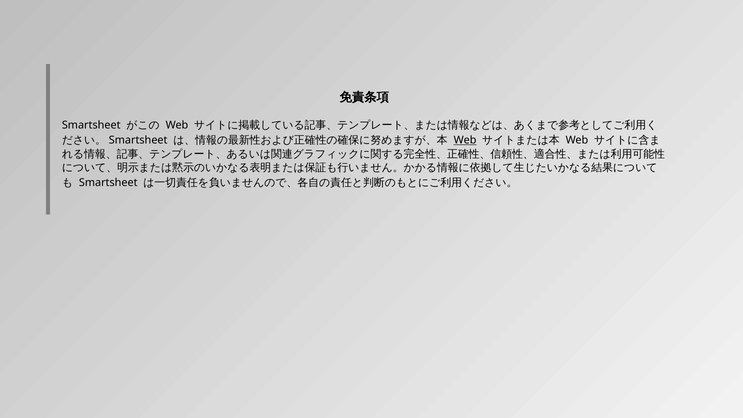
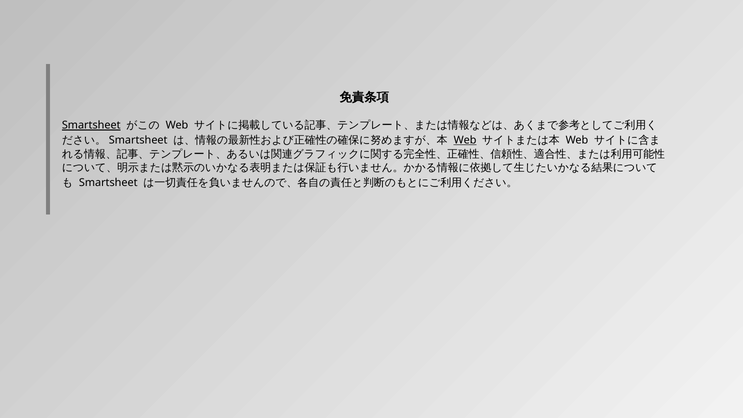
Smartsheet at (91, 125) underline: none -> present
